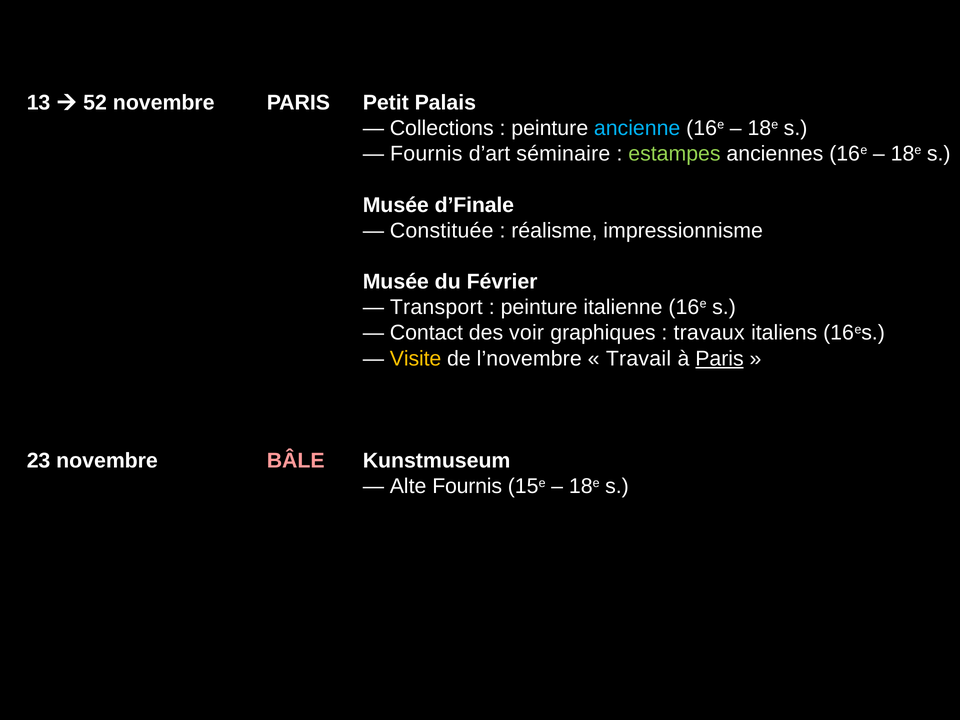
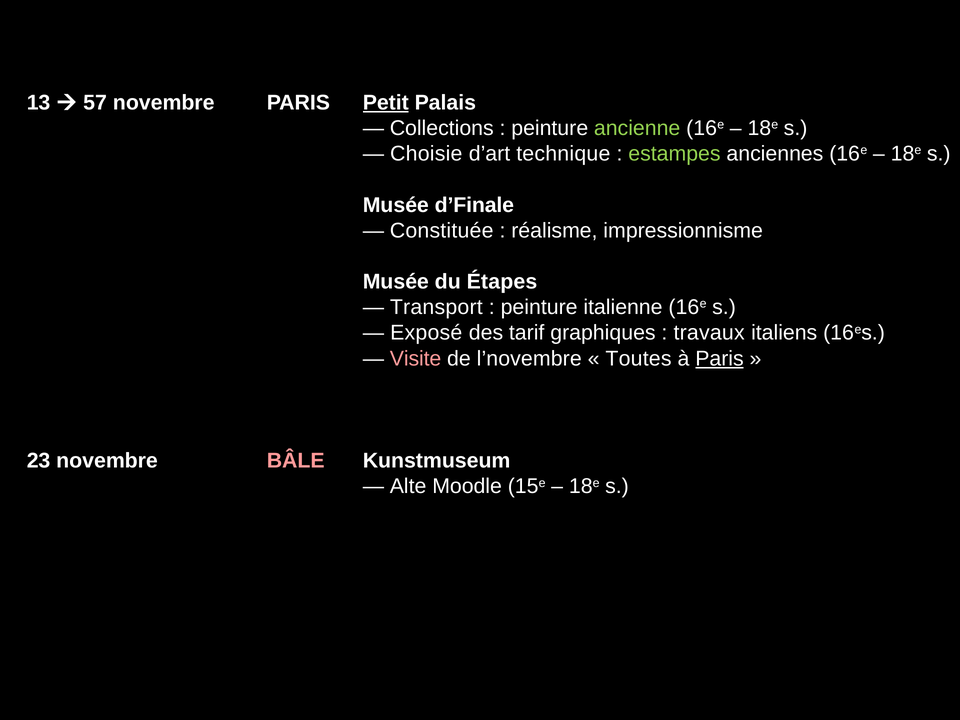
52: 52 -> 57
Petit underline: none -> present
ancienne colour: light blue -> light green
Fournis at (426, 154): Fournis -> Choisie
séminaire: séminaire -> technique
Février: Février -> Étapes
Contact: Contact -> Exposé
voir: voir -> tarif
Visite colour: yellow -> pink
Travail: Travail -> Toutes
Alte Fournis: Fournis -> Moodle
